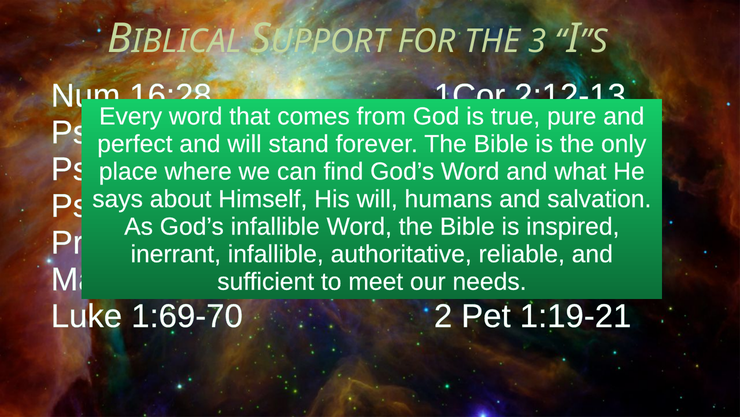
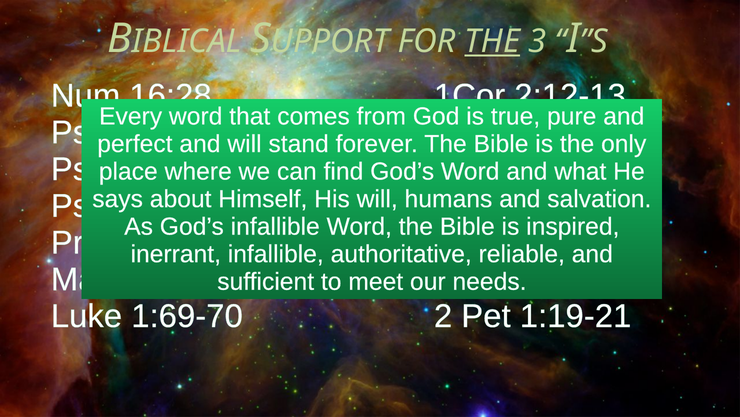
THE at (492, 41) underline: none -> present
